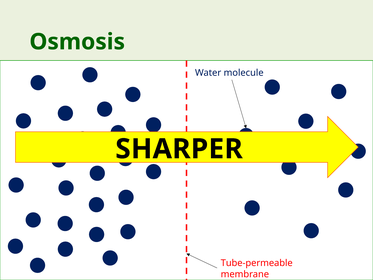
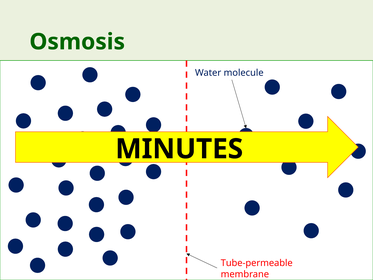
SHARPER: SHARPER -> MINUTES
